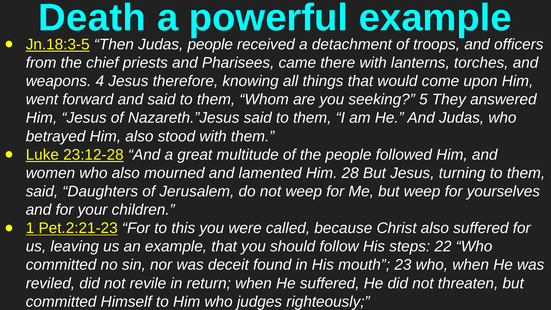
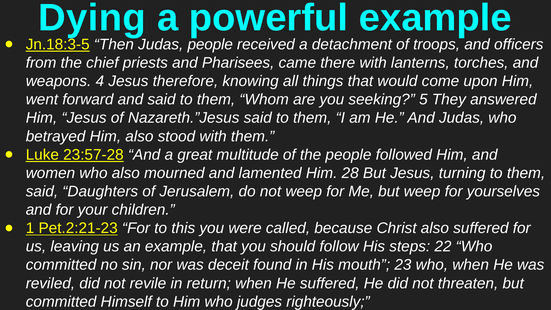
Death: Death -> Dying
23:12-28: 23:12-28 -> 23:57-28
